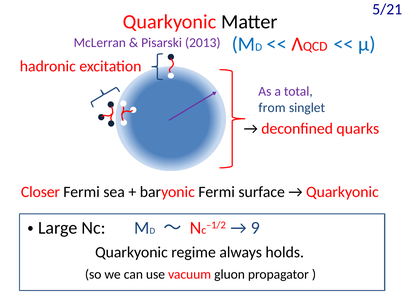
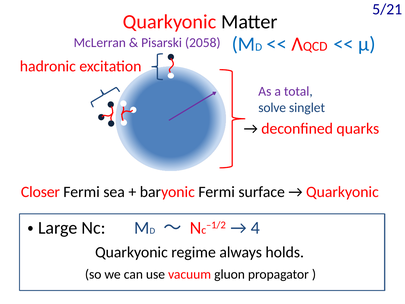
2013: 2013 -> 2058
from: from -> solve
9: 9 -> 4
